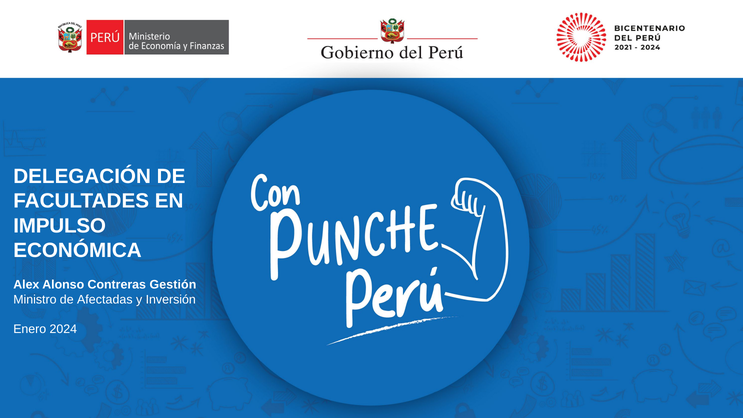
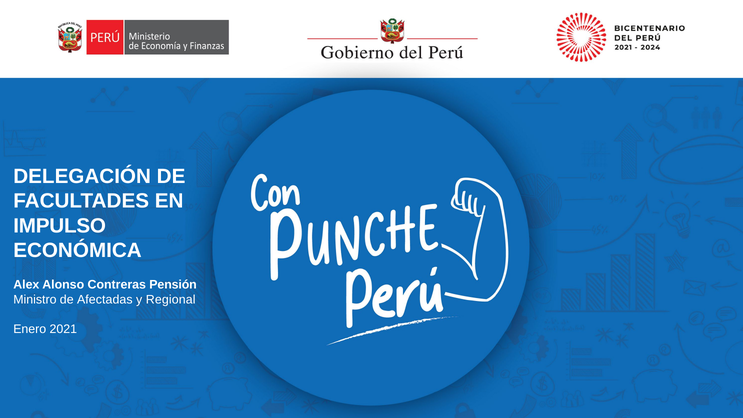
Gestión: Gestión -> Pensión
Inversión: Inversión -> Regional
2024: 2024 -> 2021
